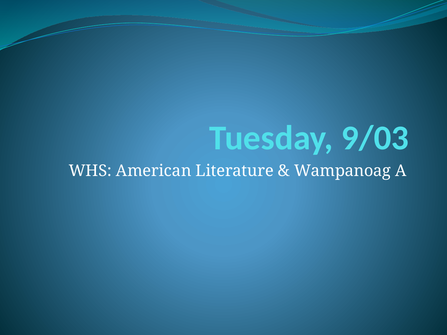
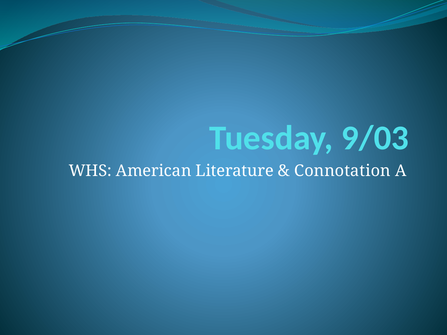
Wampanoag: Wampanoag -> Connotation
